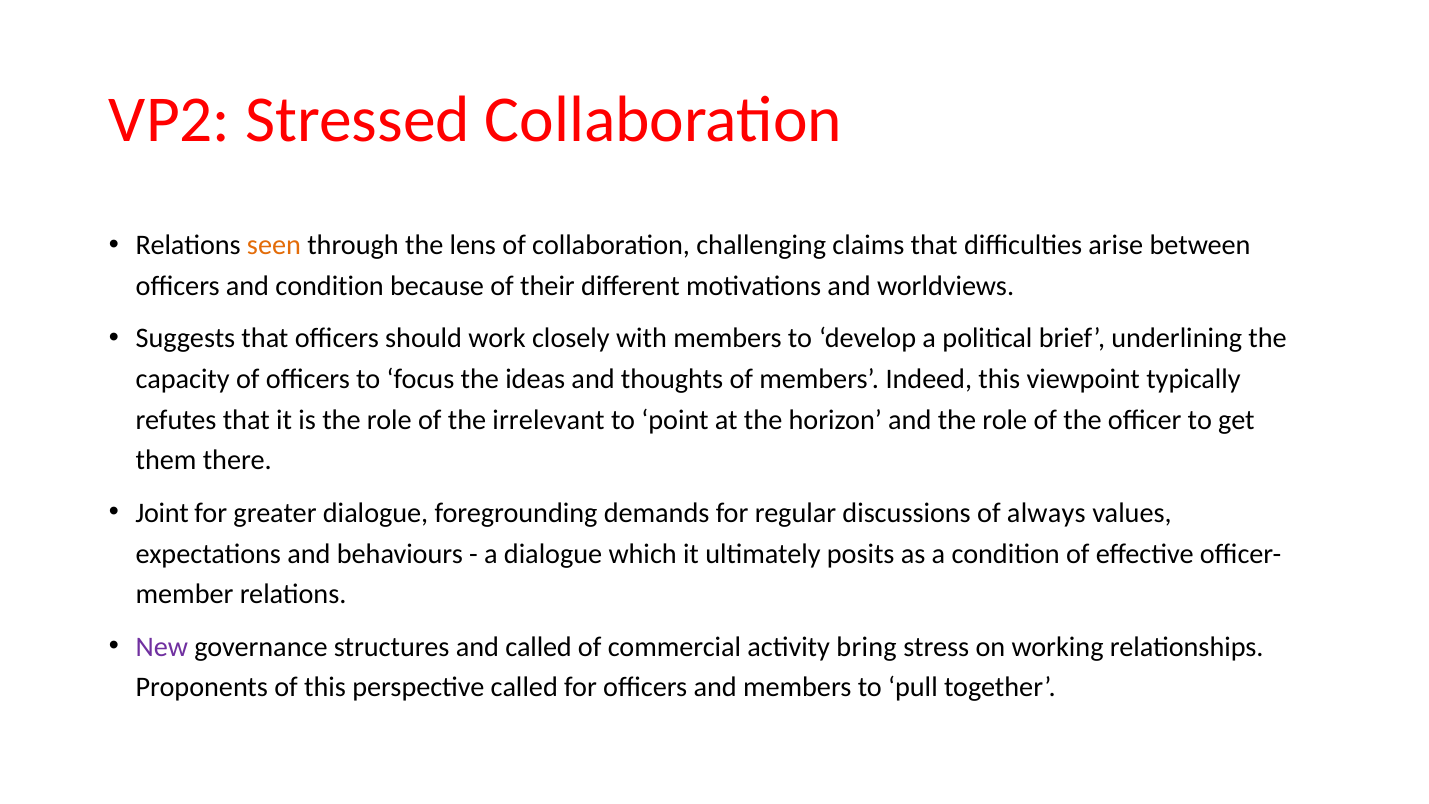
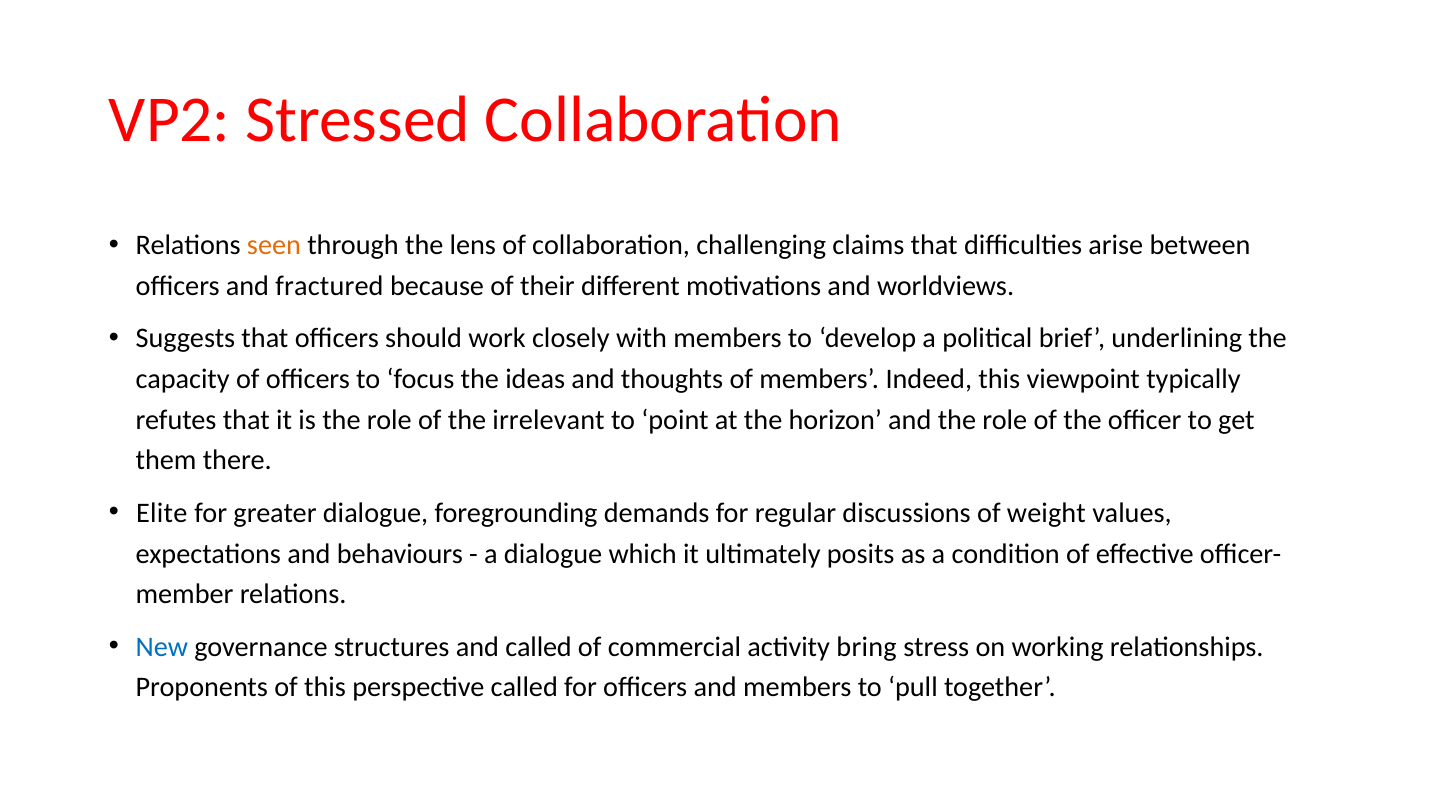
and condition: condition -> fractured
Joint: Joint -> Elite
always: always -> weight
New colour: purple -> blue
